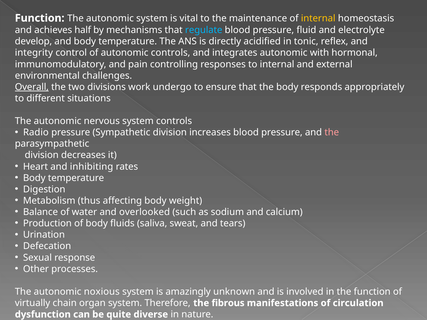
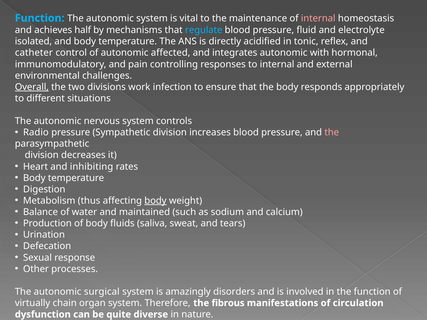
Function at (40, 18) colour: white -> light blue
internal at (318, 19) colour: yellow -> pink
develop: develop -> isolated
integrity: integrity -> catheter
autonomic controls: controls -> affected
undergo: undergo -> infection
body at (155, 201) underline: none -> present
overlooked: overlooked -> maintained
noxious: noxious -> surgical
unknown: unknown -> disorders
